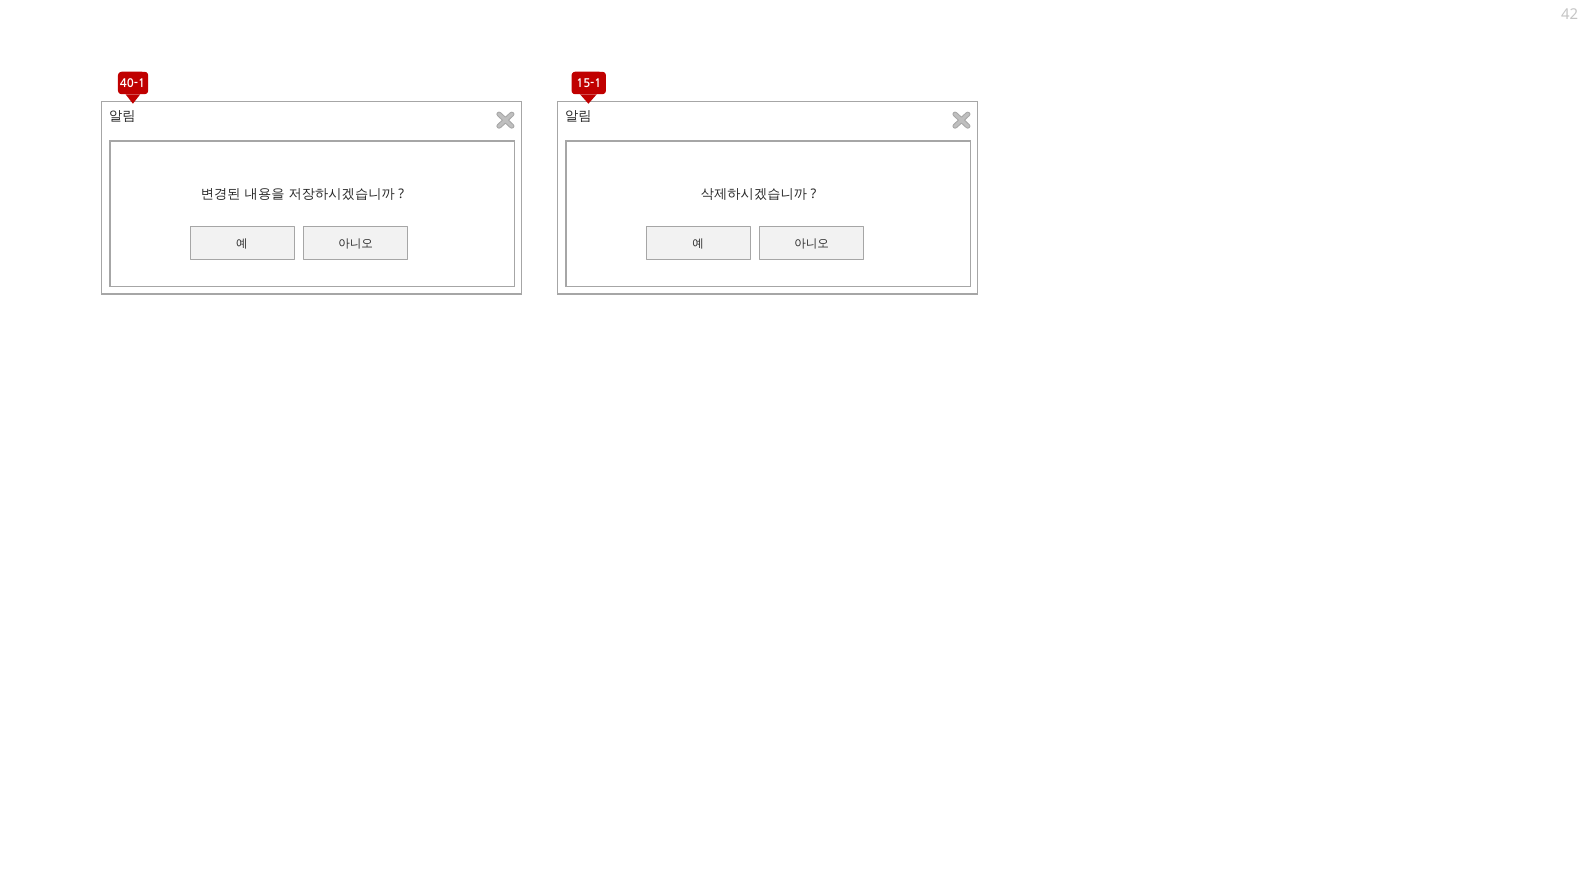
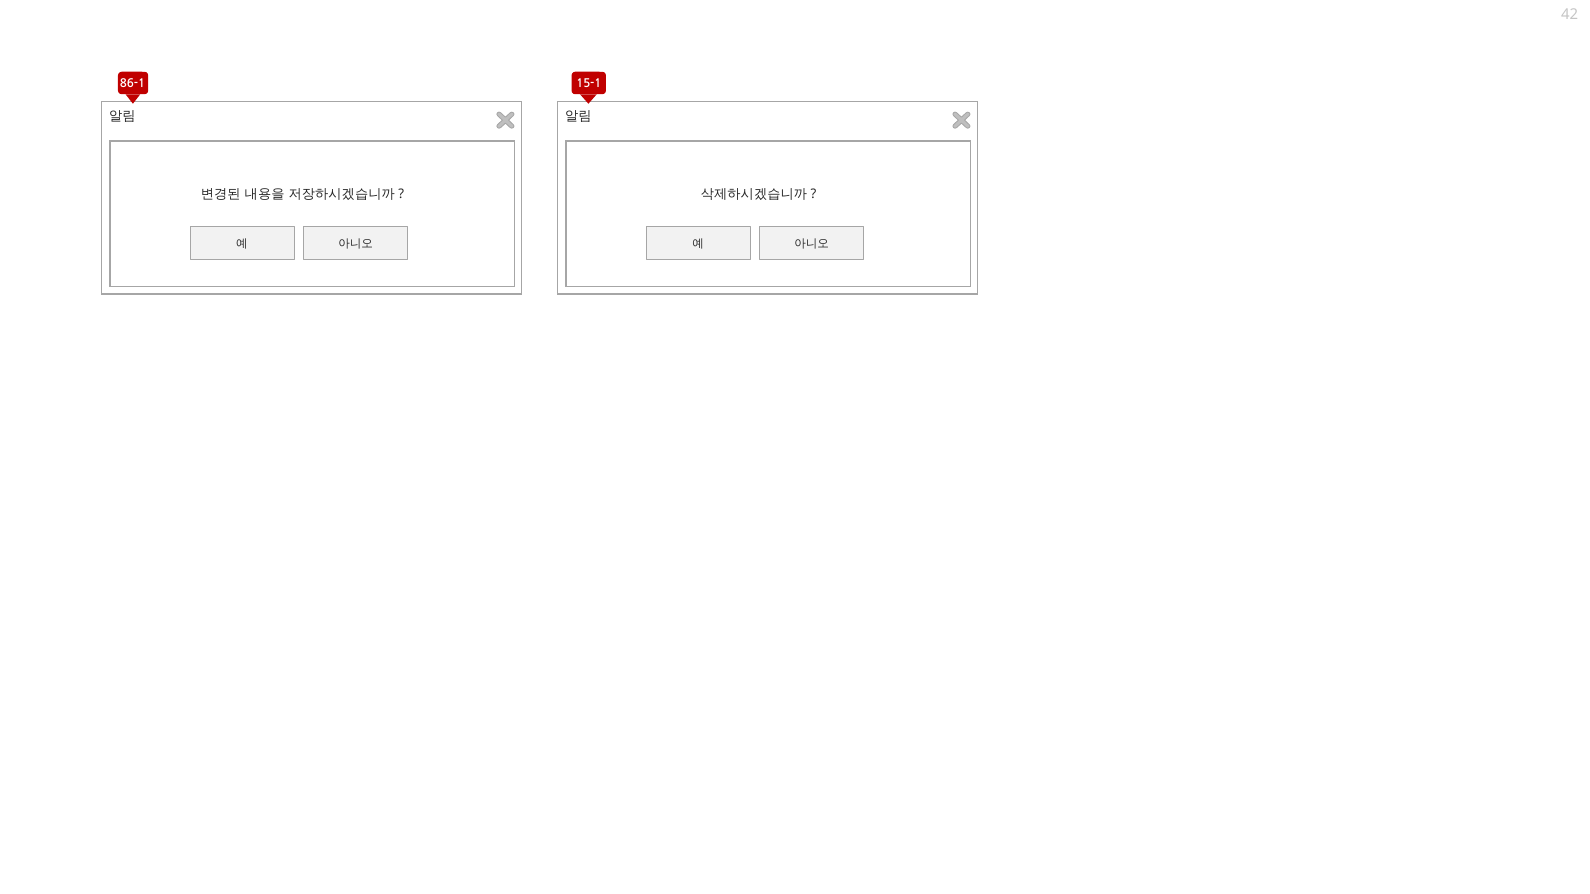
40-1: 40-1 -> 86-1
